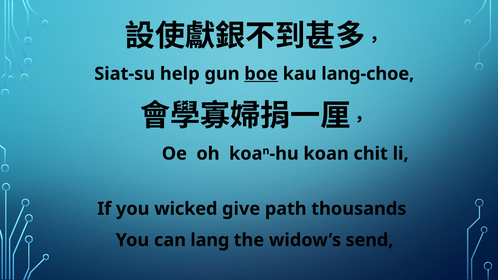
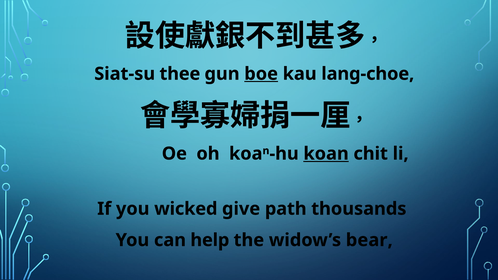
help: help -> thee
koan underline: none -> present
lang: lang -> help
send: send -> bear
